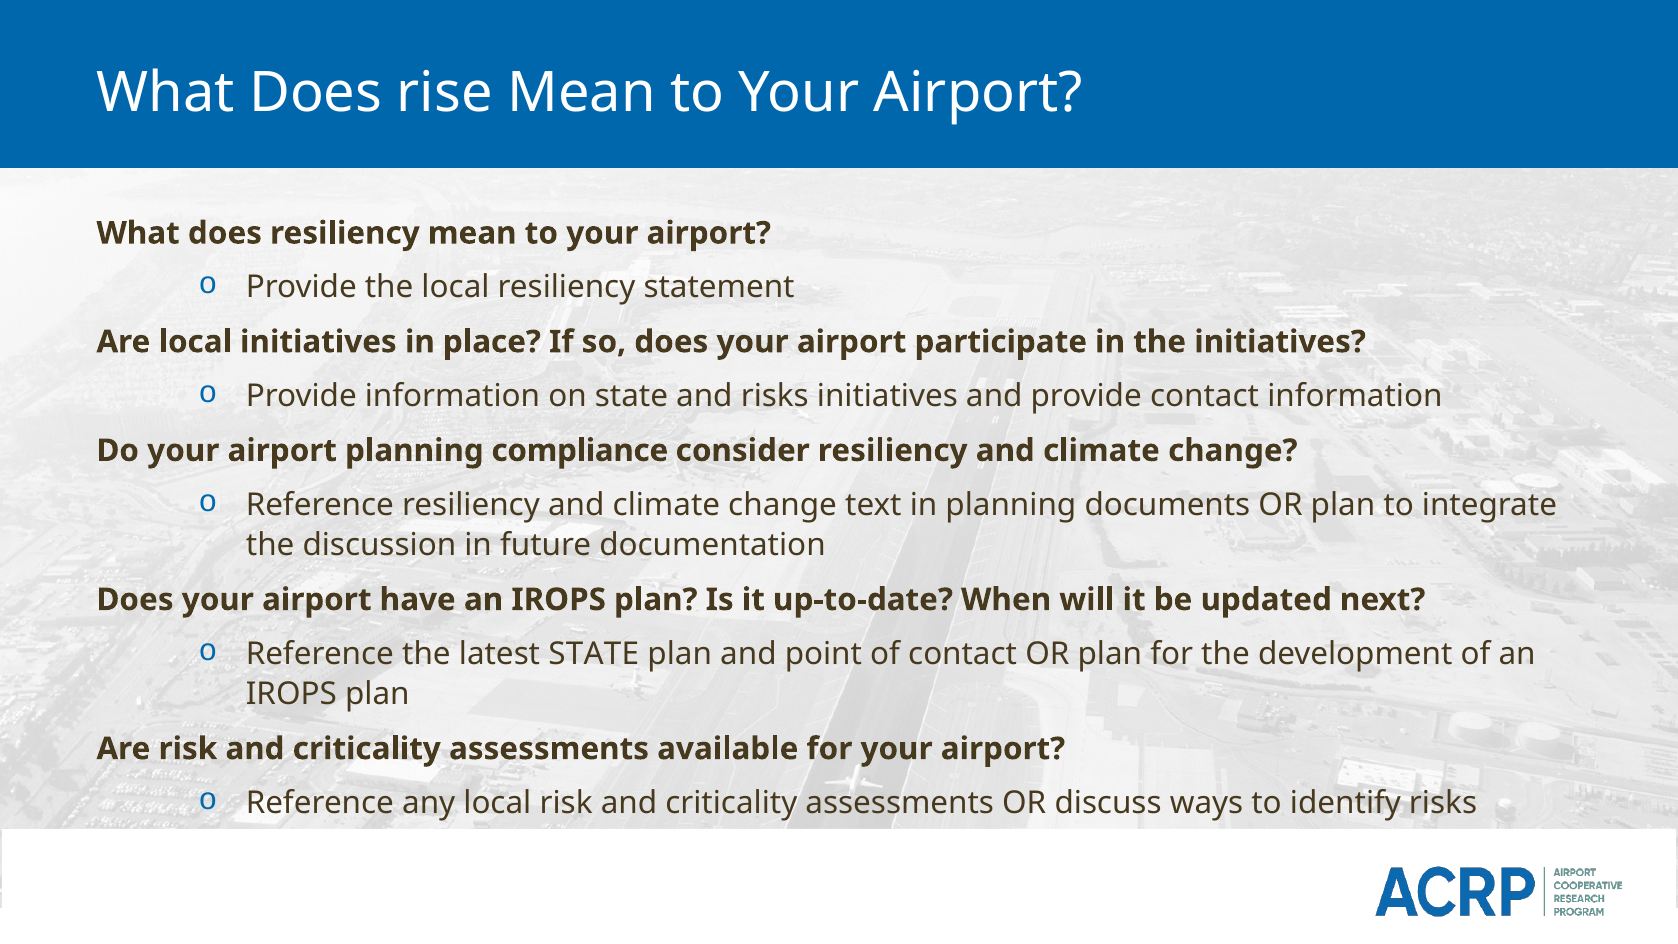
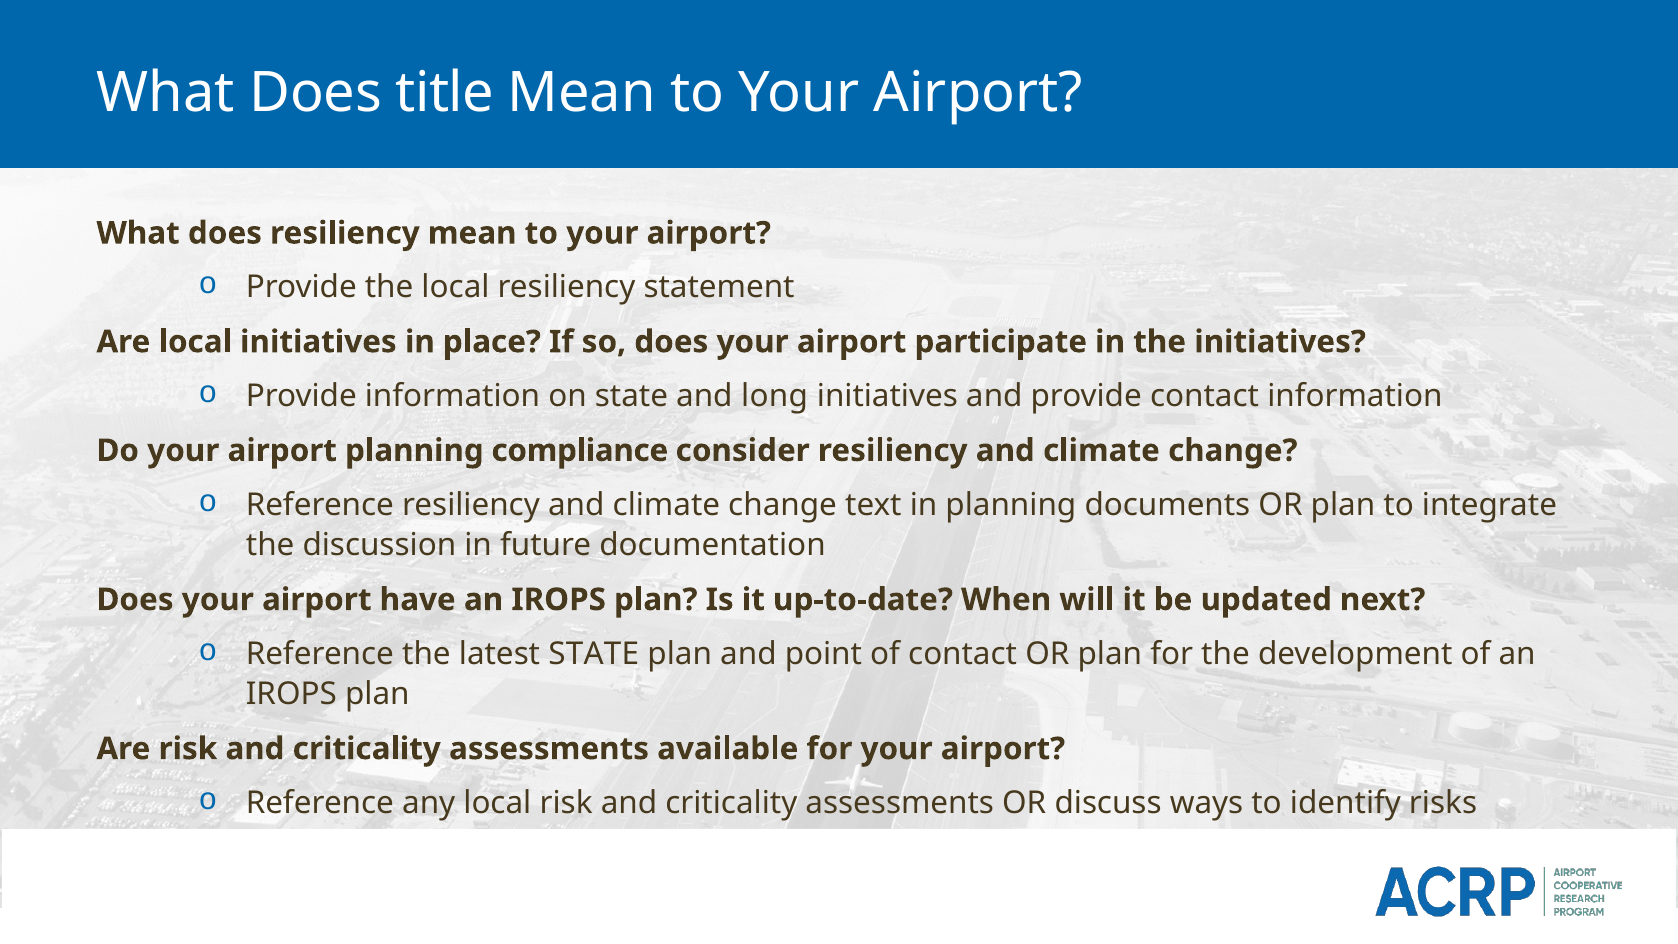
rise: rise -> title
and risks: risks -> long
